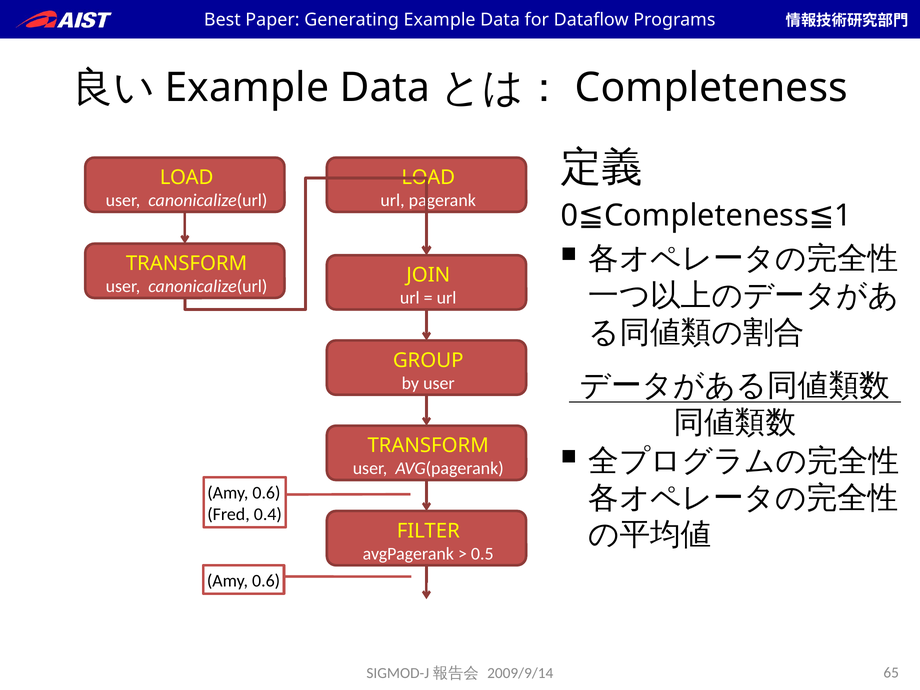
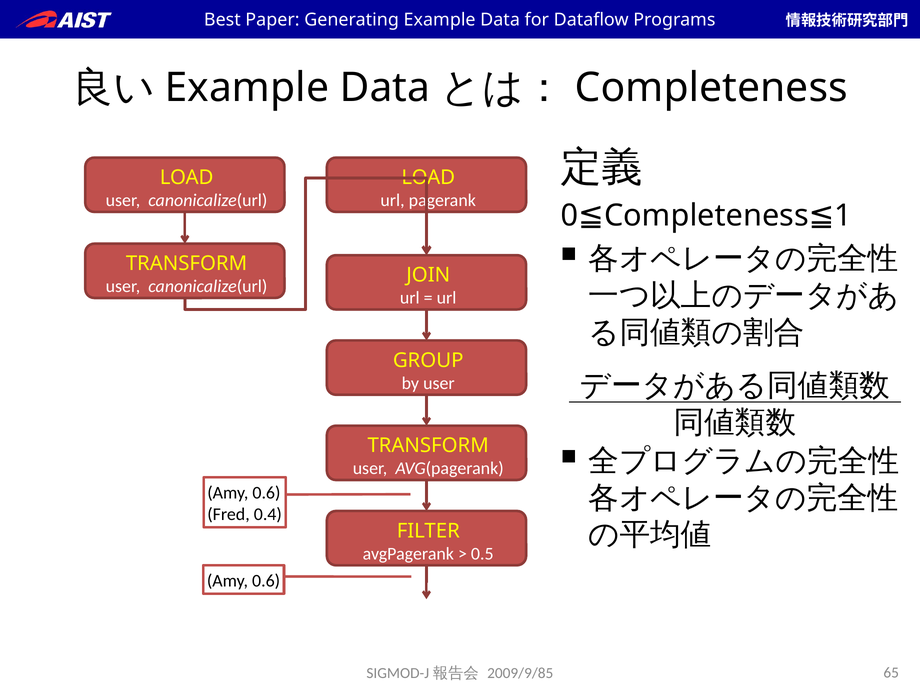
2009/9/14: 2009/9/14 -> 2009/9/85
